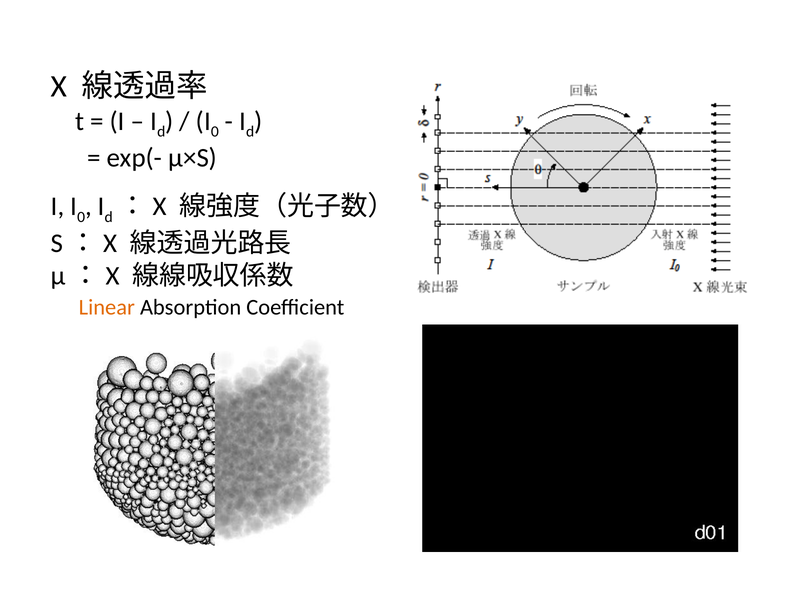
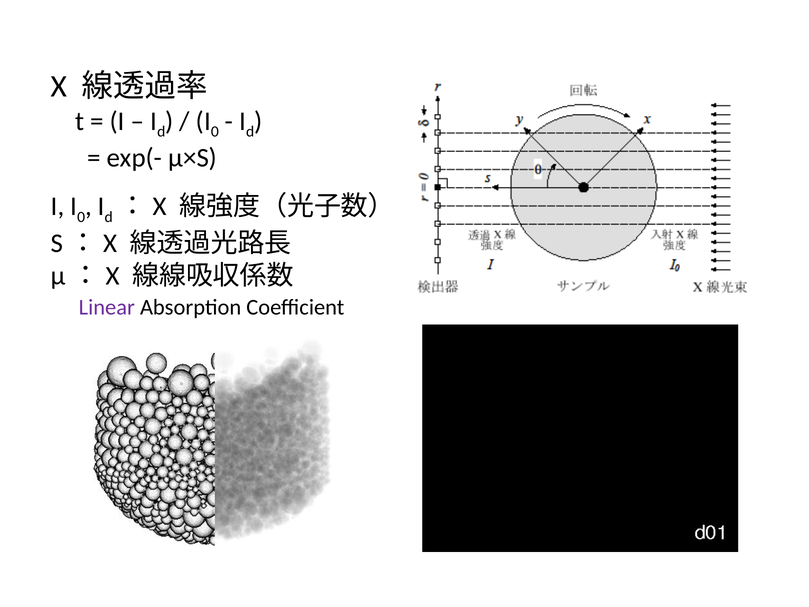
Linear colour: orange -> purple
